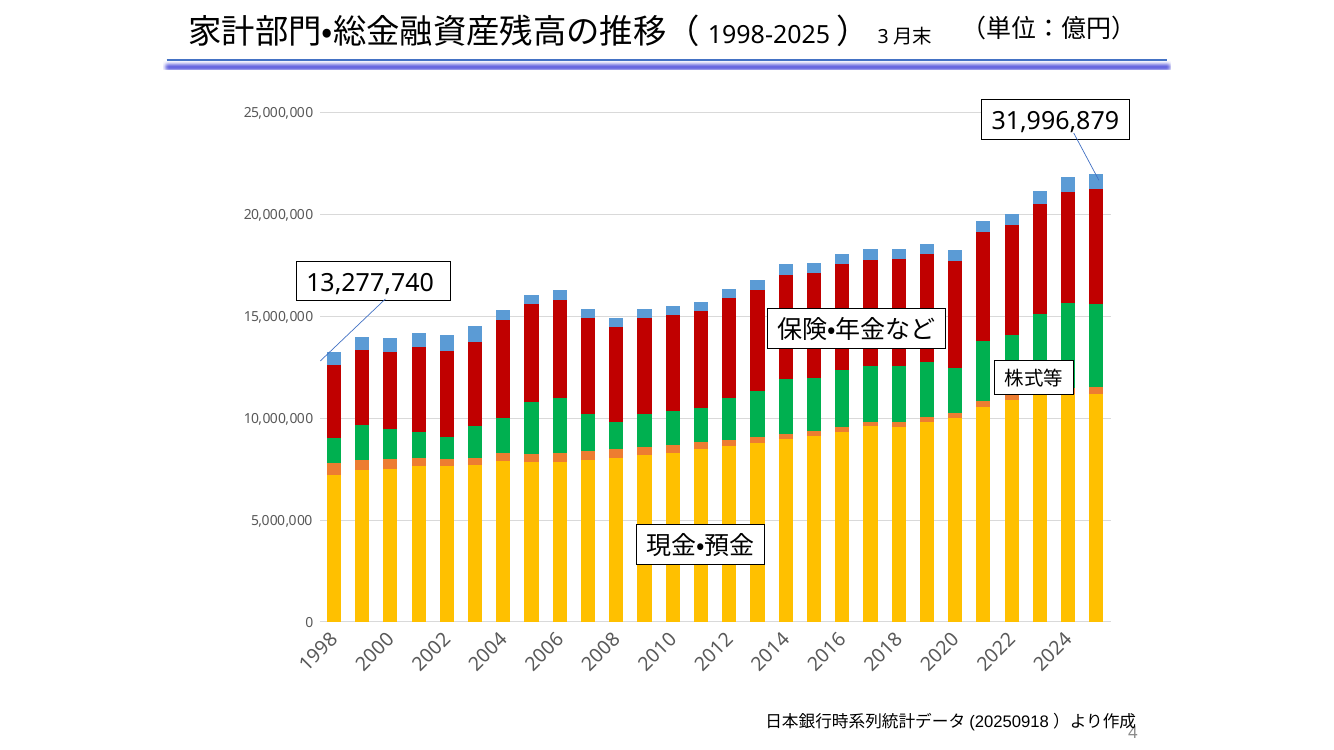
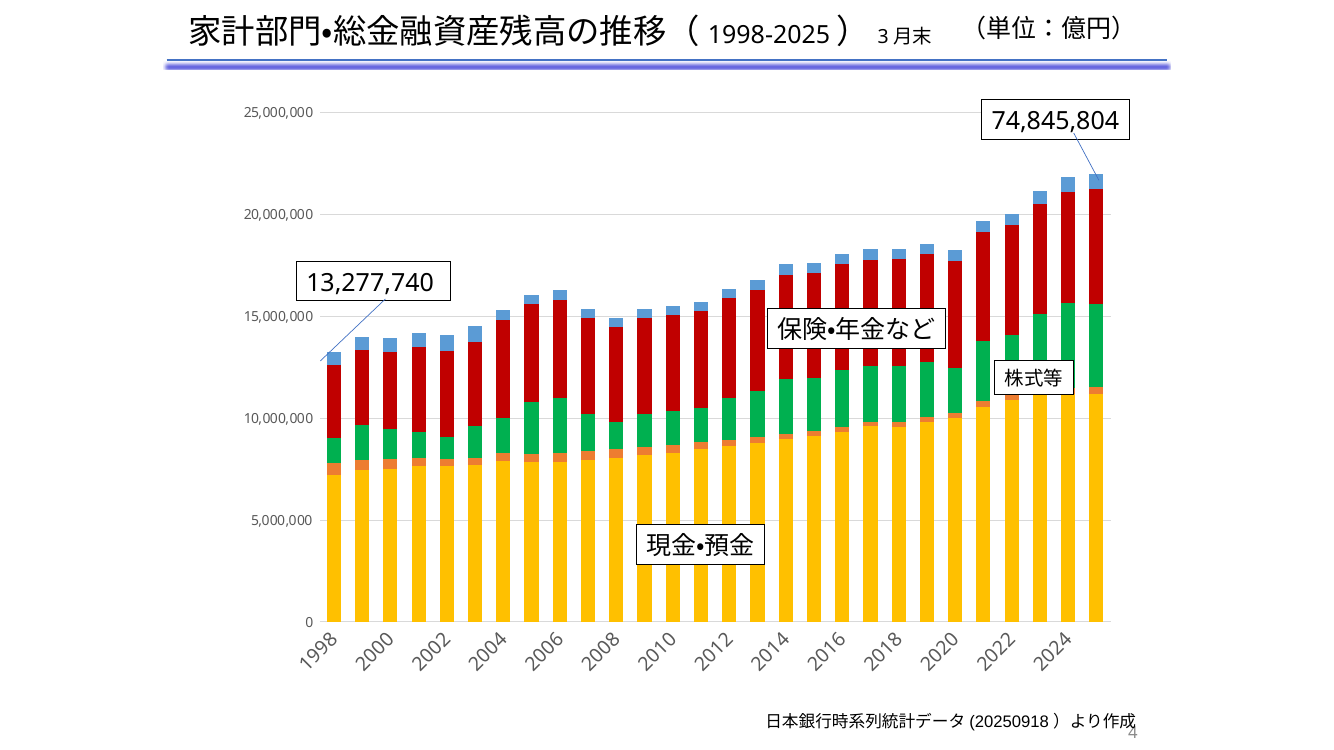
31,996,879: 31,996,879 -> 74,845,804
